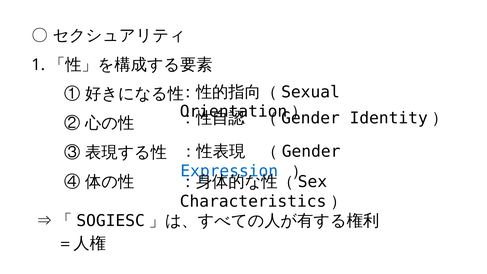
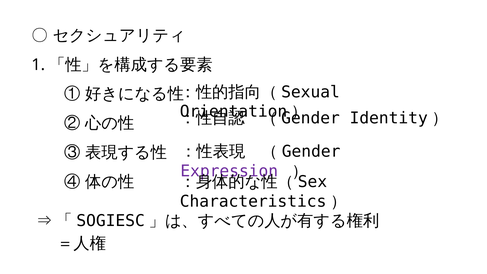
Expression colour: blue -> purple
